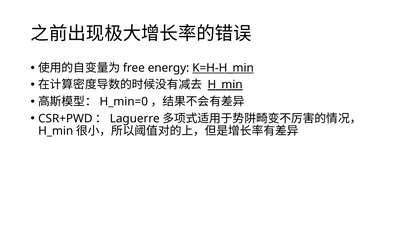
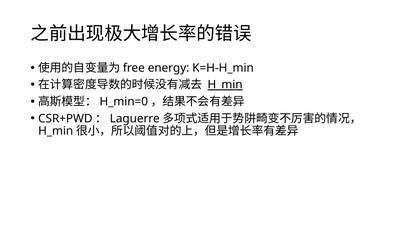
K=H-H_min underline: present -> none
